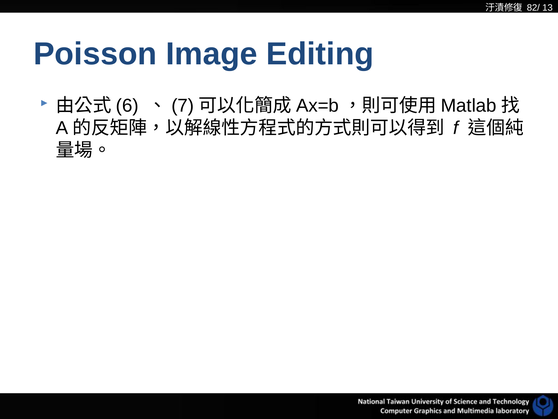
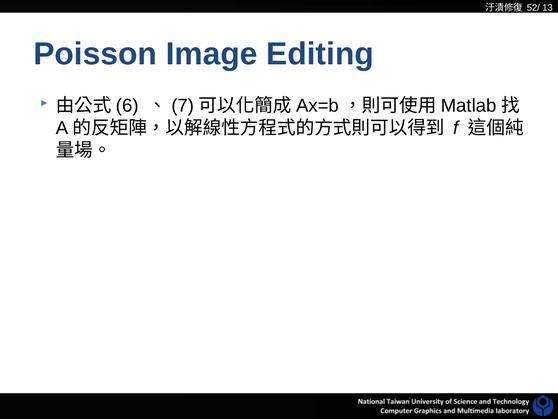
82/: 82/ -> 52/
